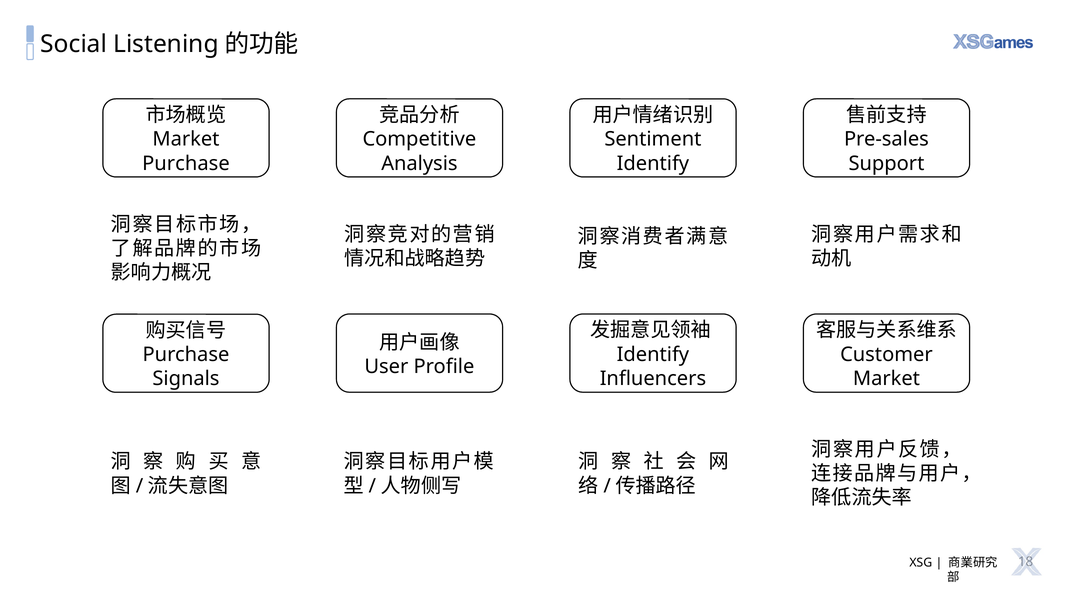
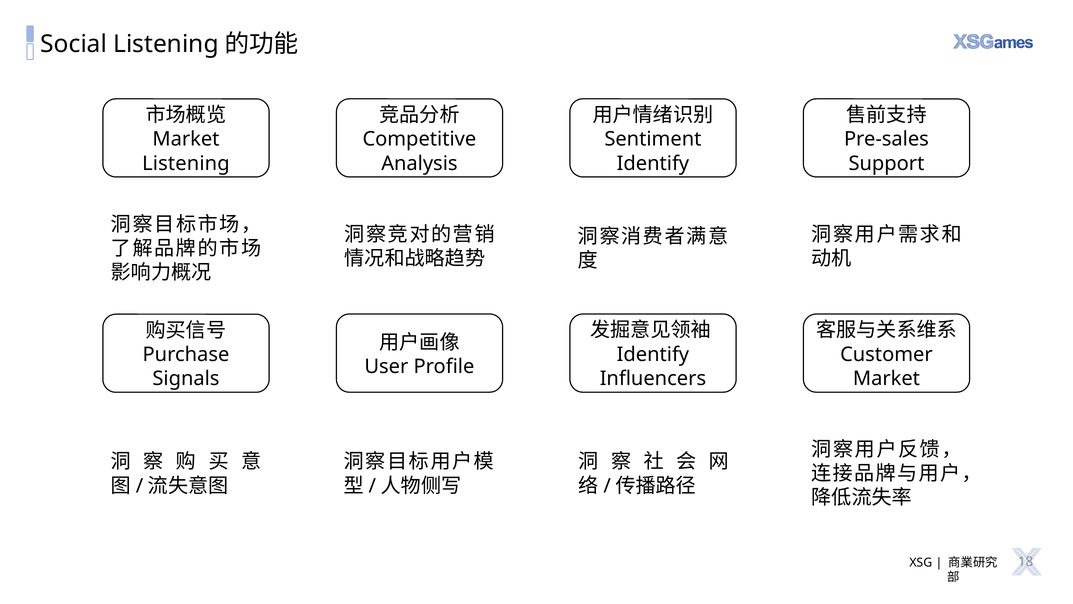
Purchase at (186, 163): Purchase -> Listening
